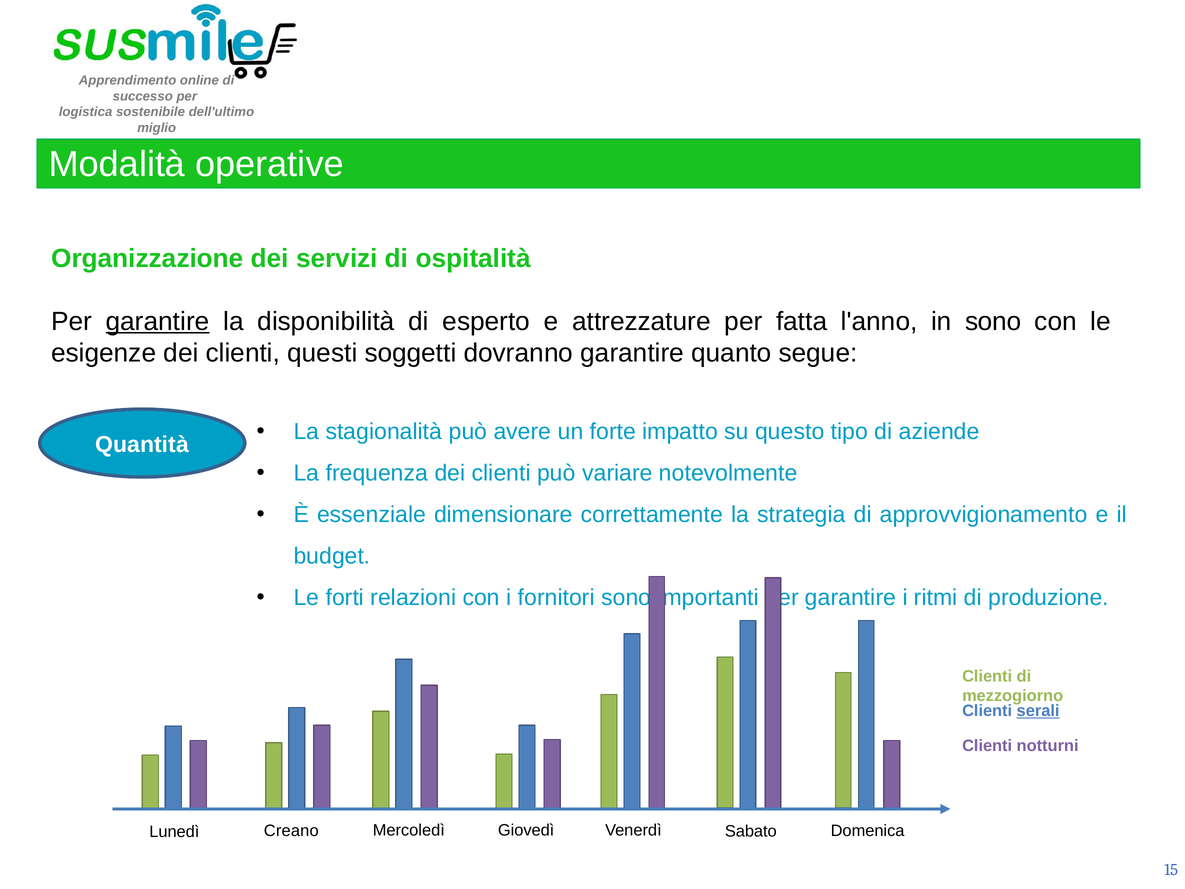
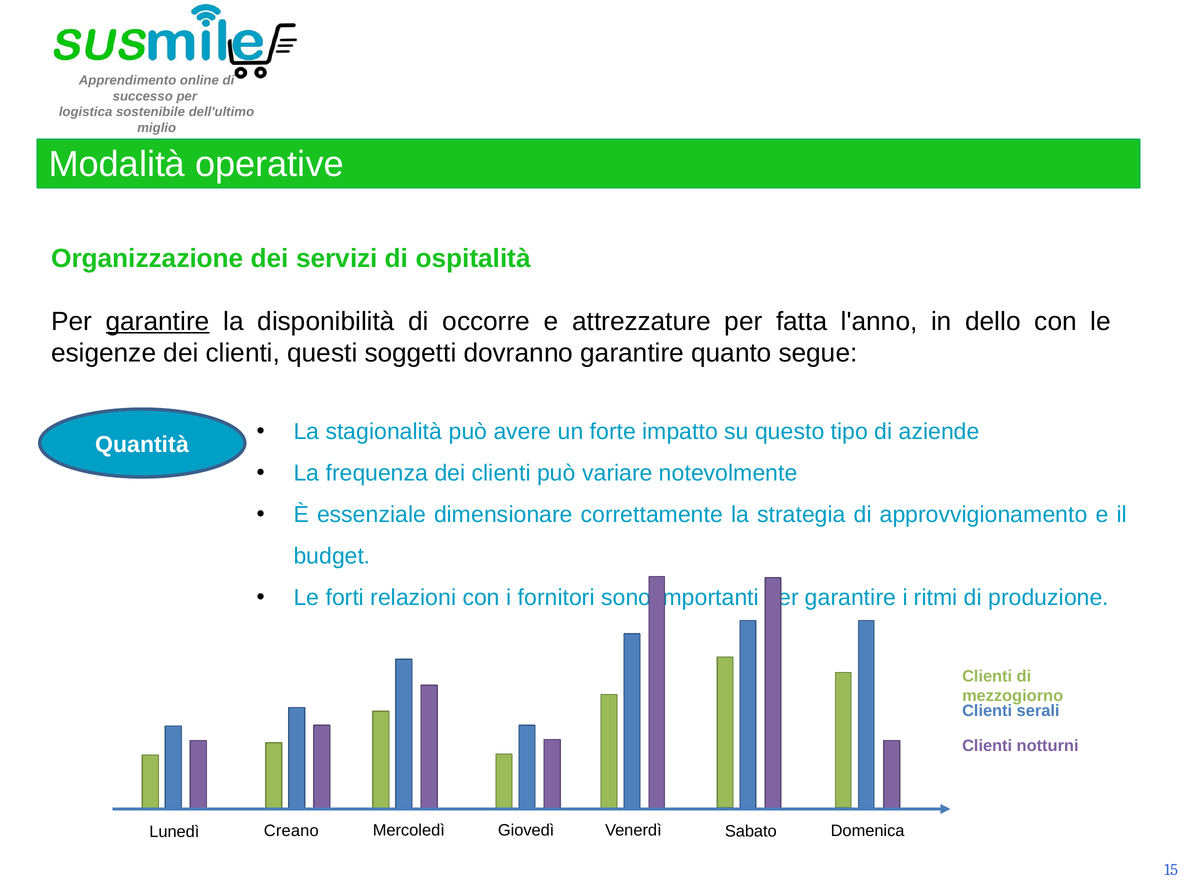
esperto: esperto -> occorre
in sono: sono -> dello
serali underline: present -> none
